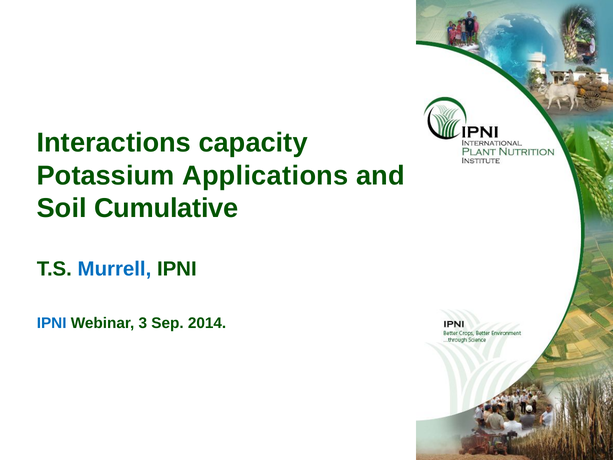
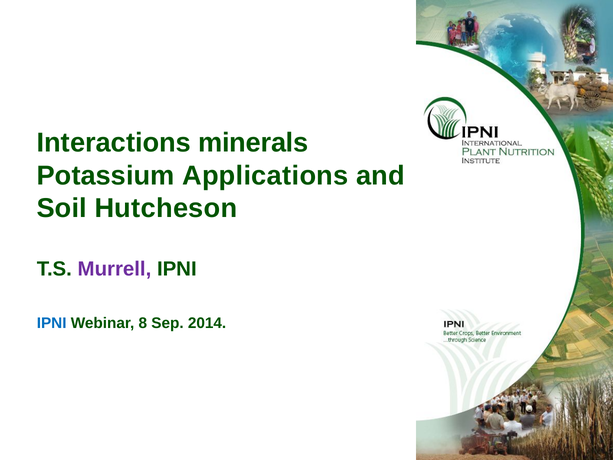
capacity: capacity -> minerals
Cumulative: Cumulative -> Hutcheson
Murrell colour: blue -> purple
3: 3 -> 8
